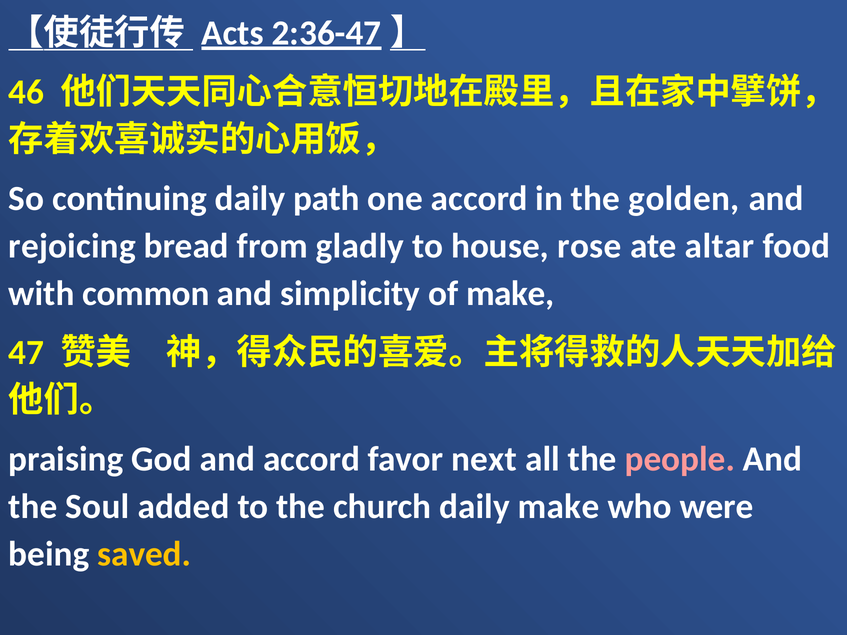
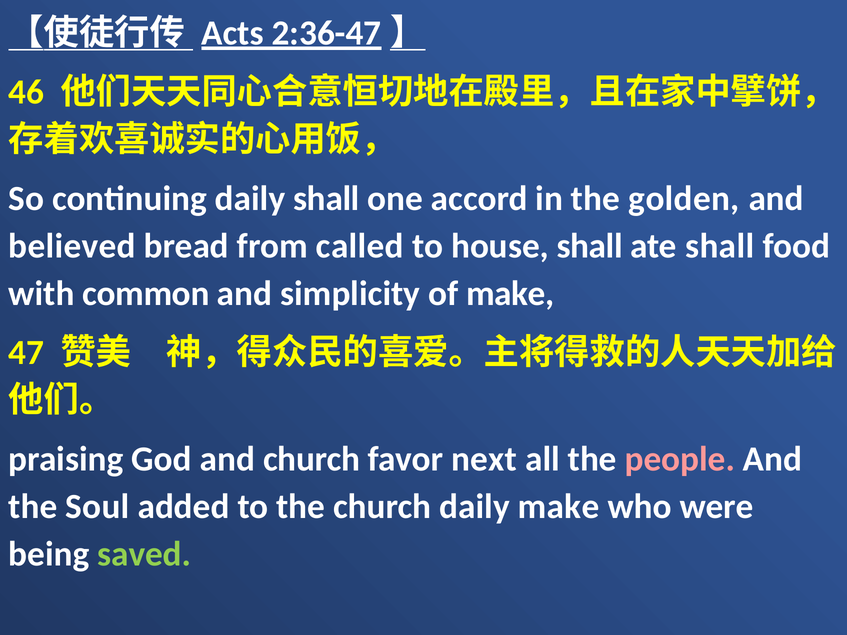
daily path: path -> shall
rejoicing: rejoicing -> believed
gladly: gladly -> called
house rose: rose -> shall
ate altar: altar -> shall
and accord: accord -> church
saved colour: yellow -> light green
